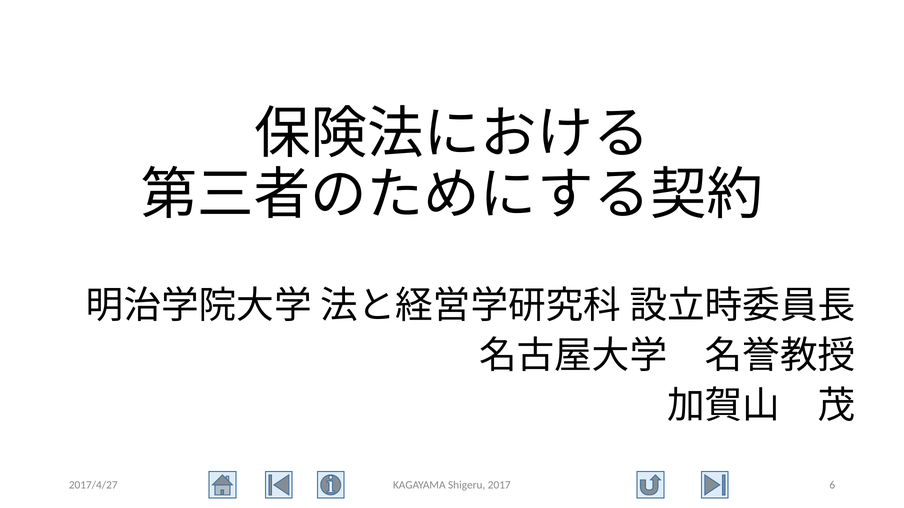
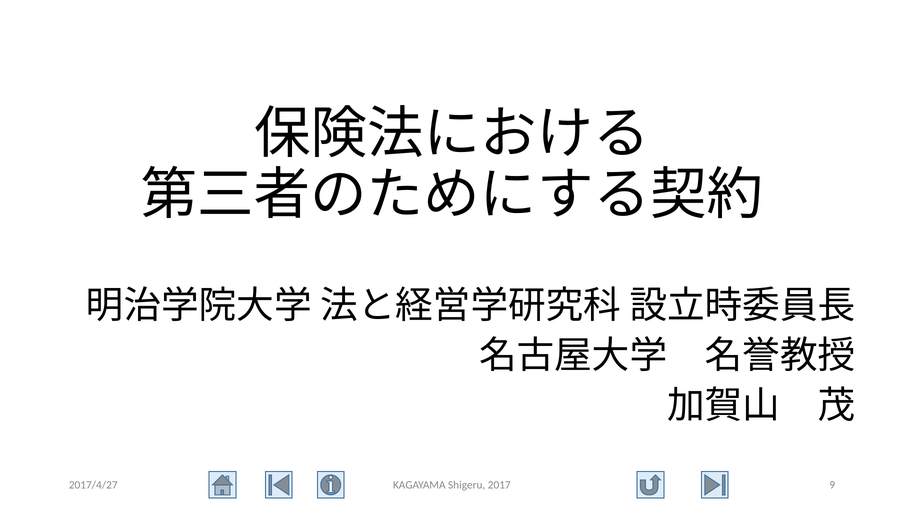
6: 6 -> 9
